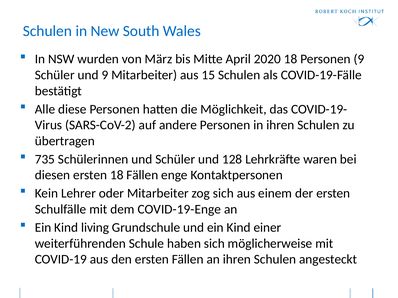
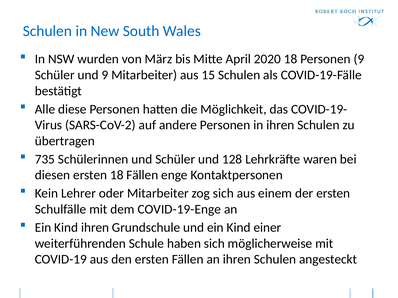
Kind living: living -> ihren
